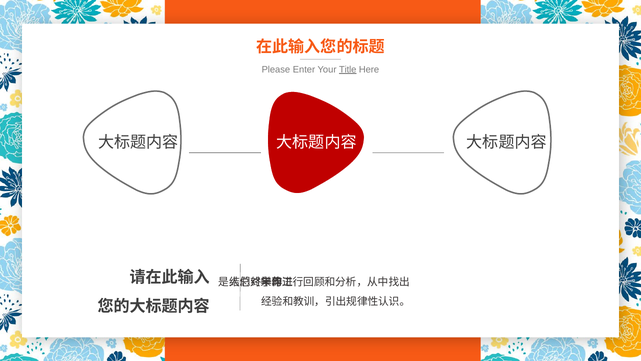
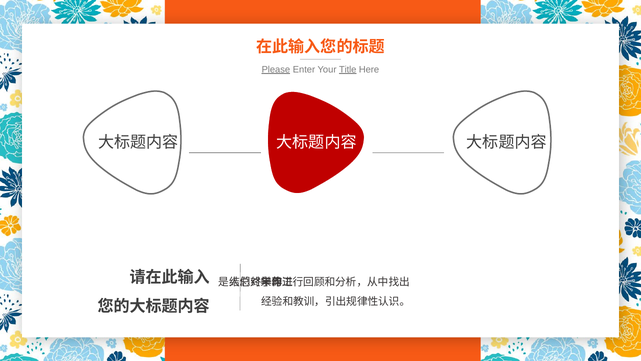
Please underline: none -> present
